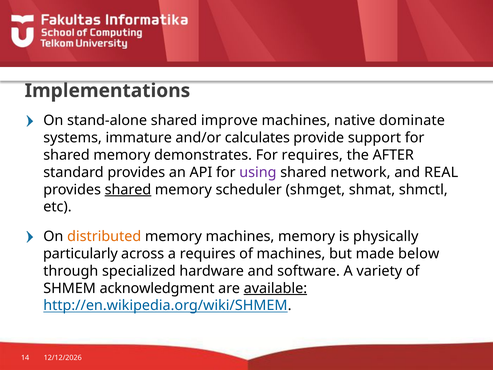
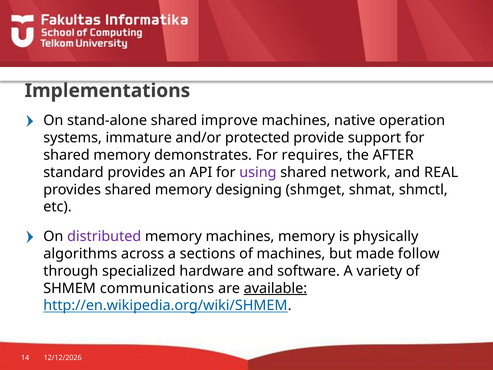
dominate: dominate -> operation
calculates: calculates -> protected
shared at (128, 189) underline: present -> none
scheduler: scheduler -> designing
distributed colour: orange -> purple
particularly: particularly -> algorithms
a requires: requires -> sections
below: below -> follow
acknowledgment: acknowledgment -> communications
